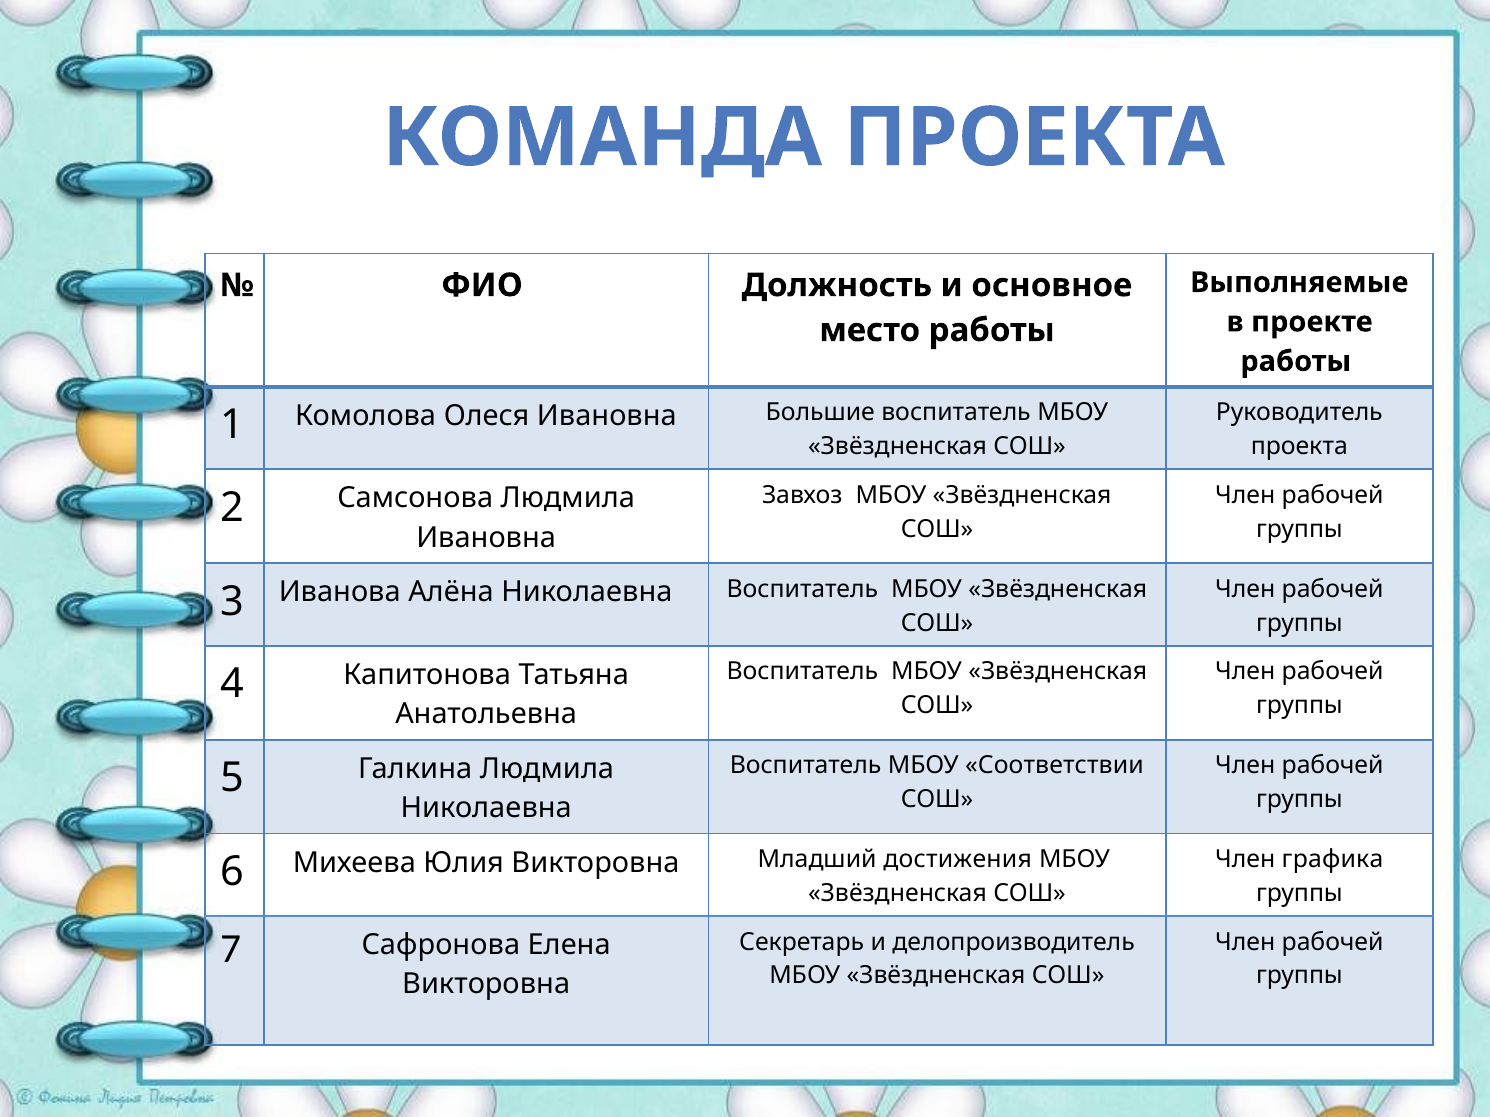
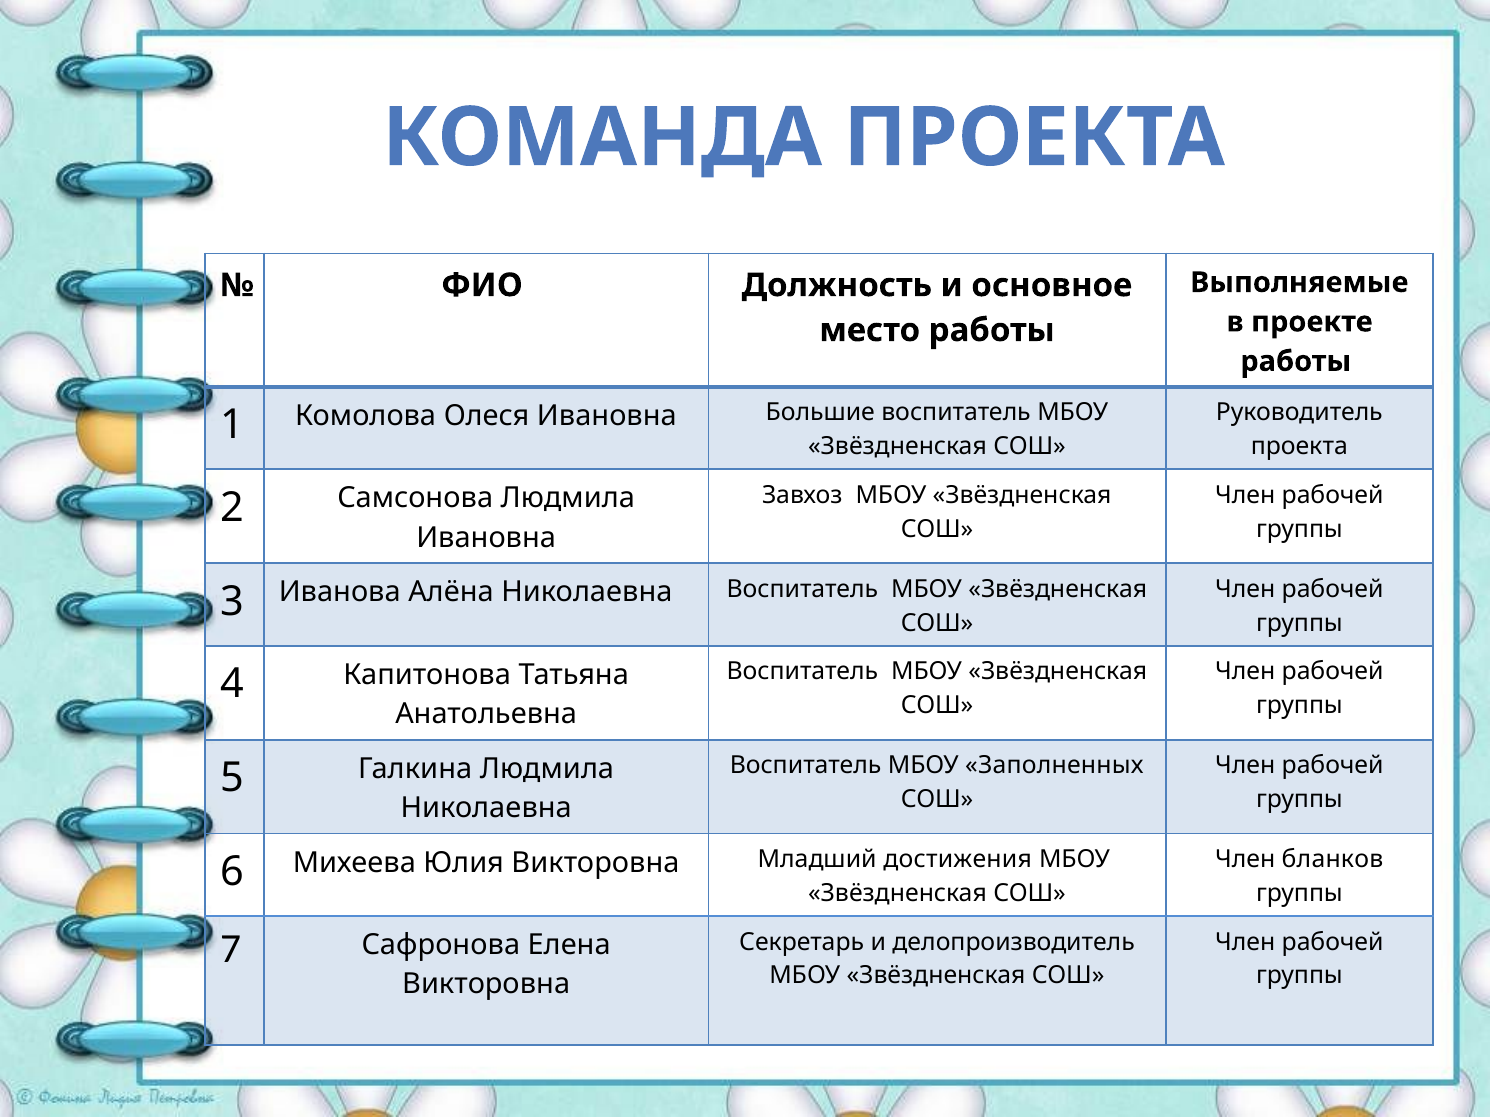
Соответствии: Соответствии -> Заполненных
графика: графика -> бланков
